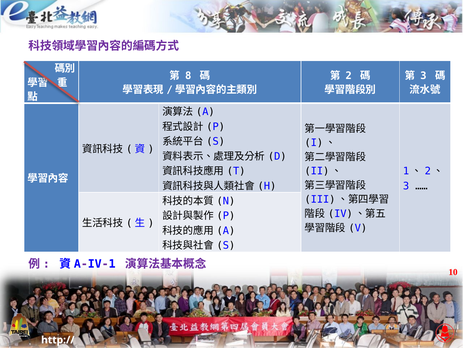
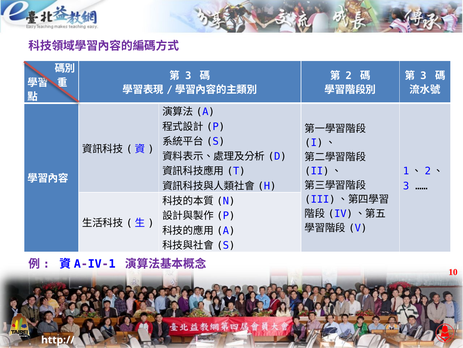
8 at (188, 75): 8 -> 3
